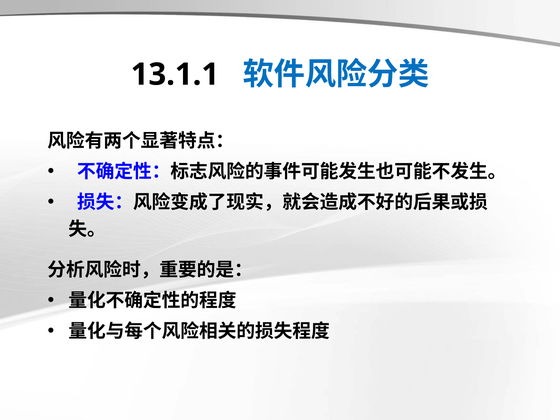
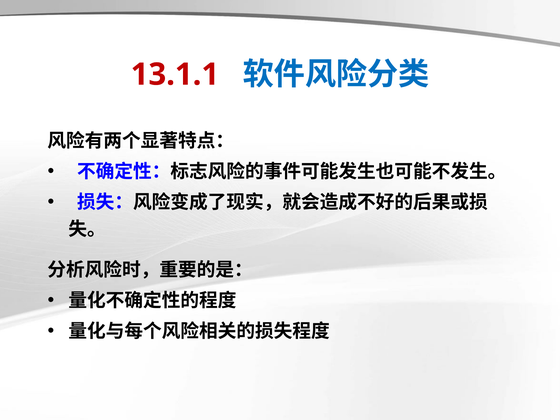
13.1.1 colour: black -> red
